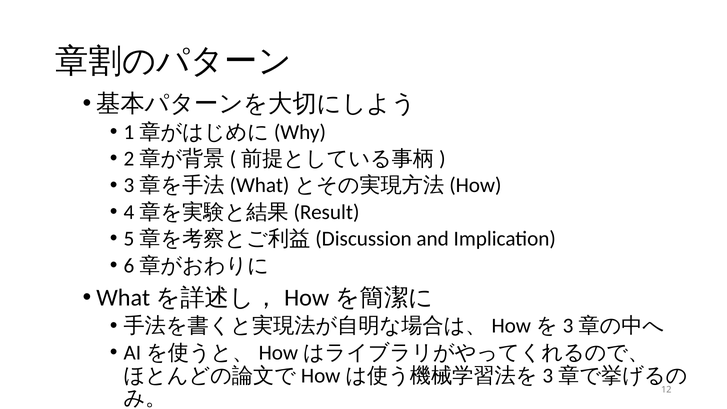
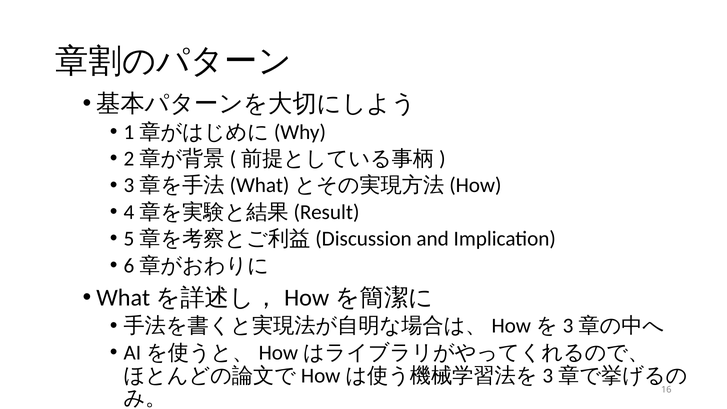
12: 12 -> 16
